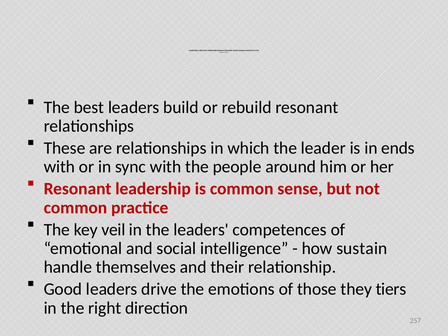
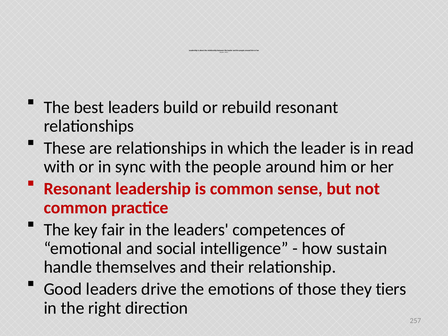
ends: ends -> read
veil: veil -> fair
